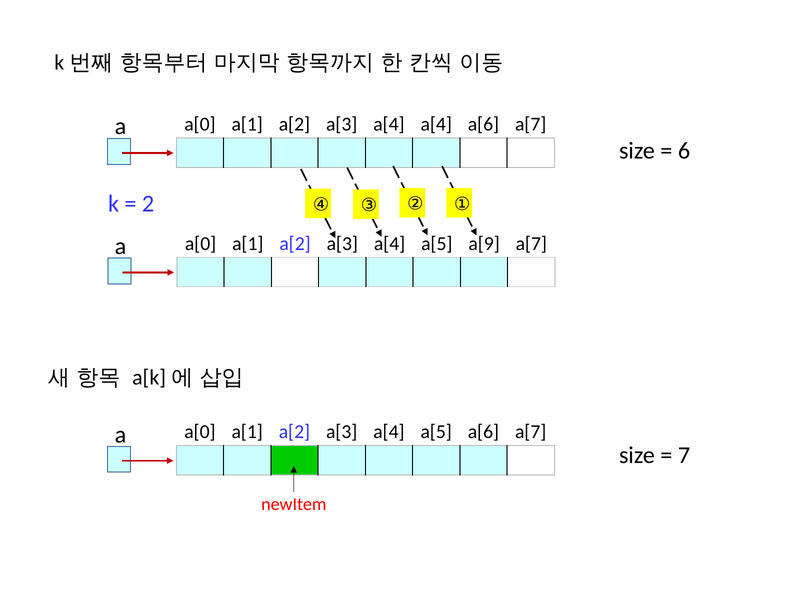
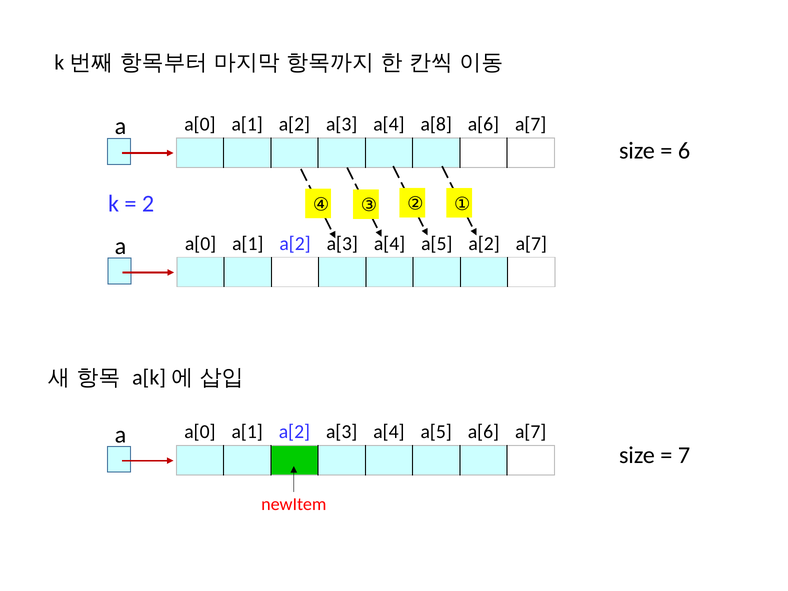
a[4 a[4: a[4 -> a[8
a[5 a[9: a[9 -> a[2
